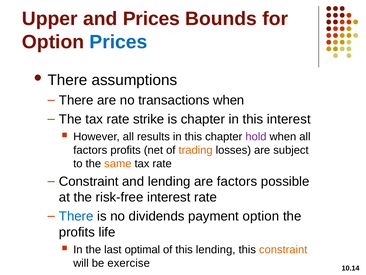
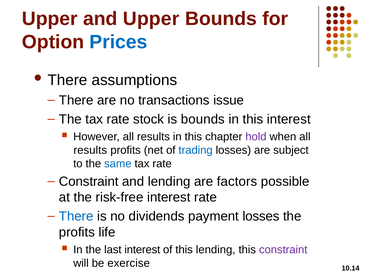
and Prices: Prices -> Upper
transactions when: when -> issue
strike: strike -> stock
is chapter: chapter -> bounds
factors at (90, 150): factors -> results
trading colour: orange -> blue
same colour: orange -> blue
payment option: option -> losses
last optimal: optimal -> interest
constraint at (283, 249) colour: orange -> purple
